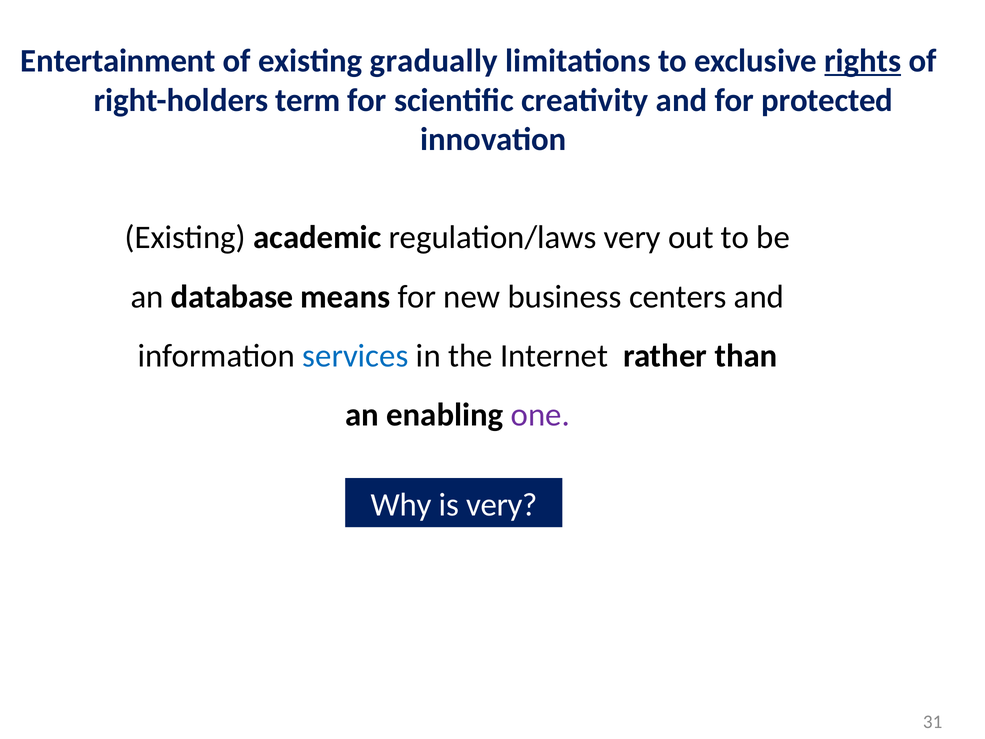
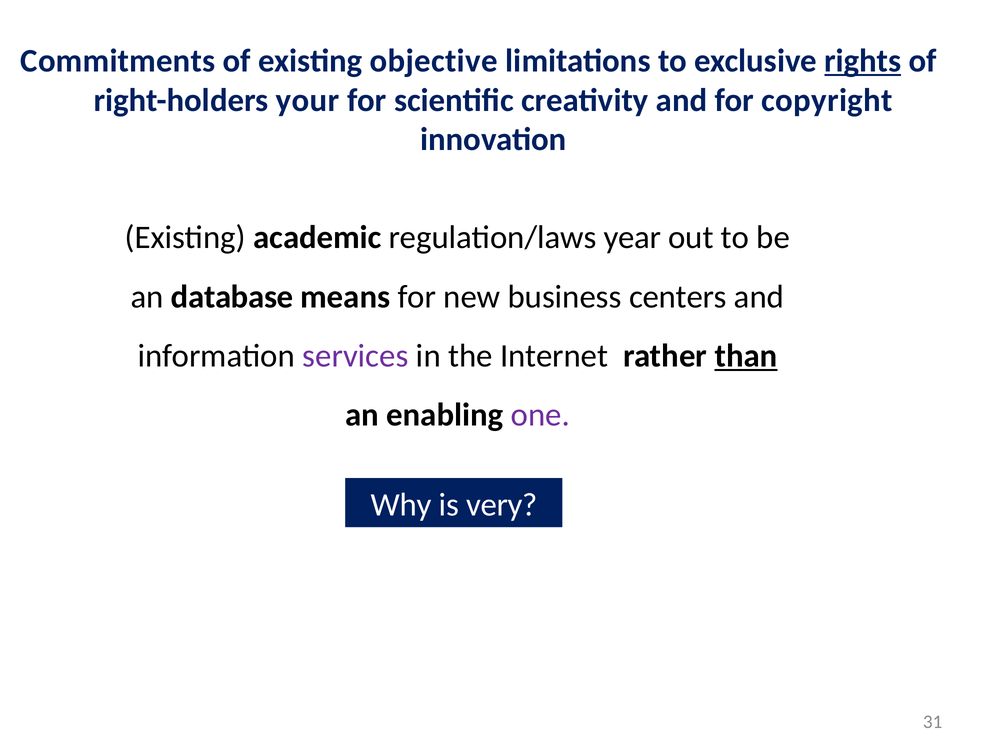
Entertainment: Entertainment -> Commitments
gradually: gradually -> objective
term: term -> your
protected: protected -> copyright
regulation/laws very: very -> year
services colour: blue -> purple
than underline: none -> present
